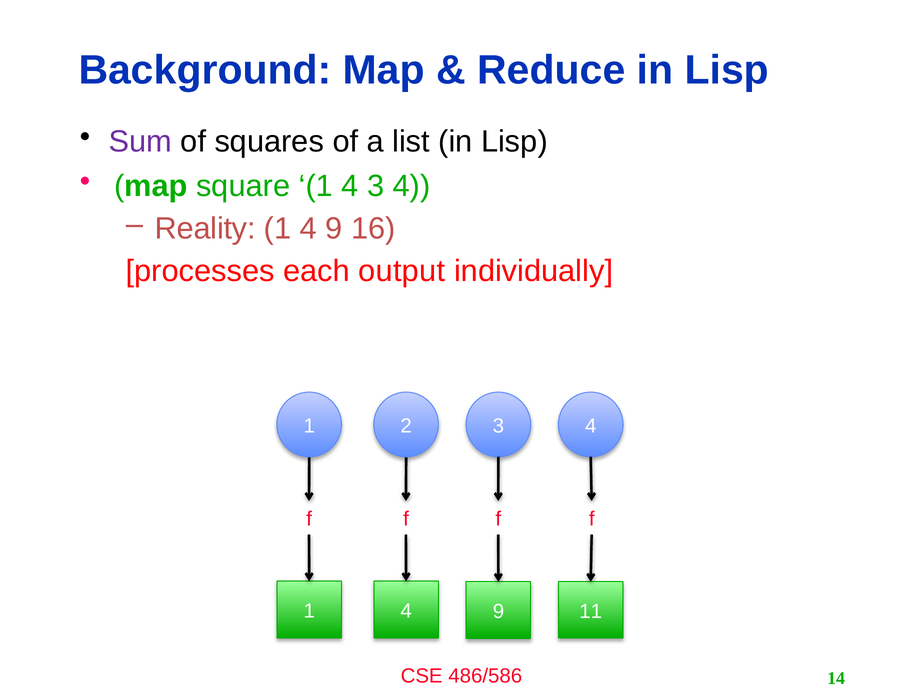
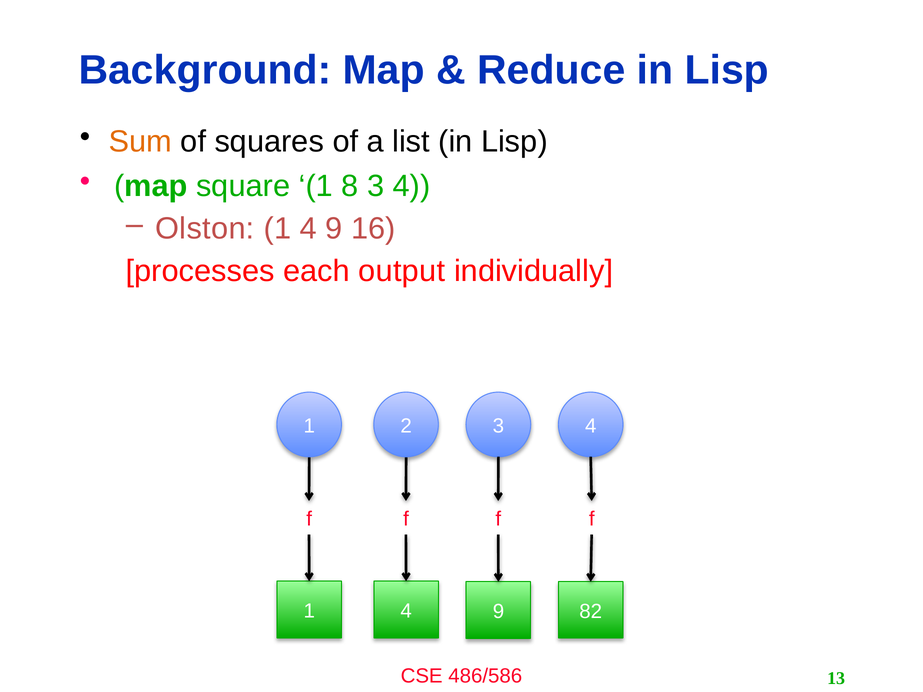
Sum colour: purple -> orange
square 1 4: 4 -> 8
Reality: Reality -> Olston
11: 11 -> 82
14: 14 -> 13
